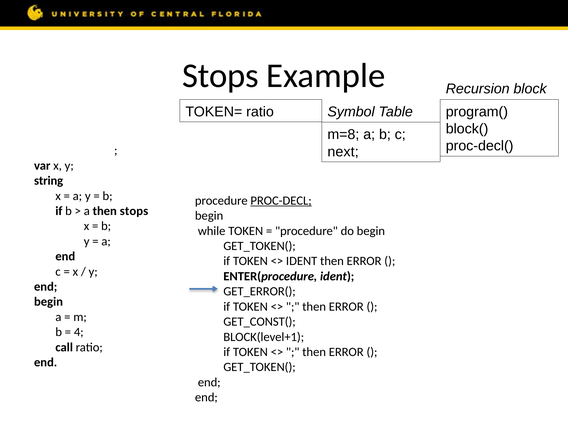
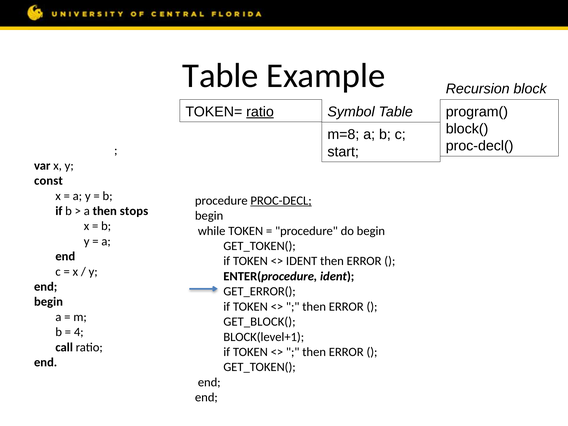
Stops at (220, 76): Stops -> Table
ratio at (260, 112) underline: none -> present
next: next -> start
string: string -> const
GET_CONST(: GET_CONST( -> GET_BLOCK(
